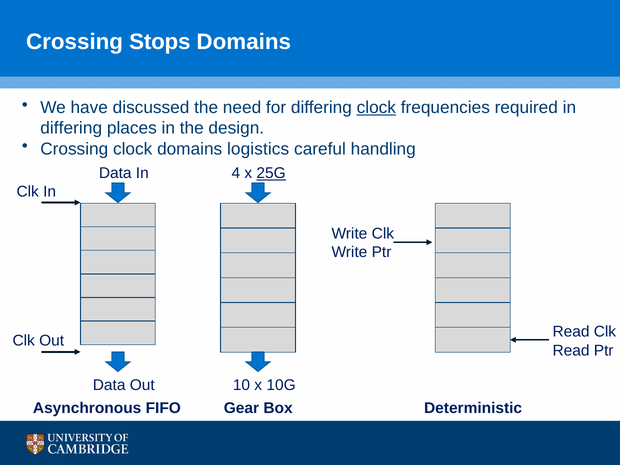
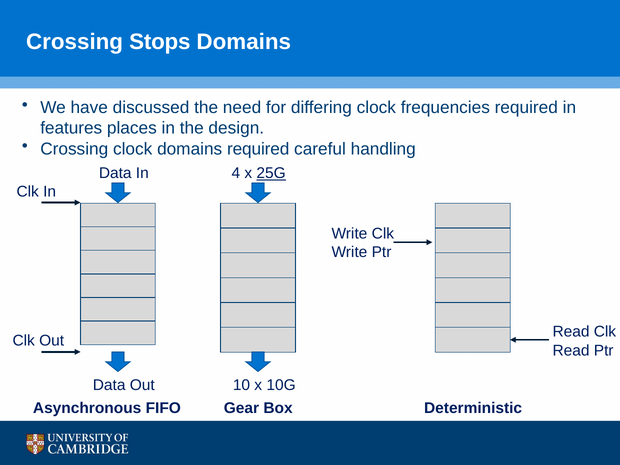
clock at (376, 108) underline: present -> none
differing at (71, 128): differing -> features
domains logistics: logistics -> required
